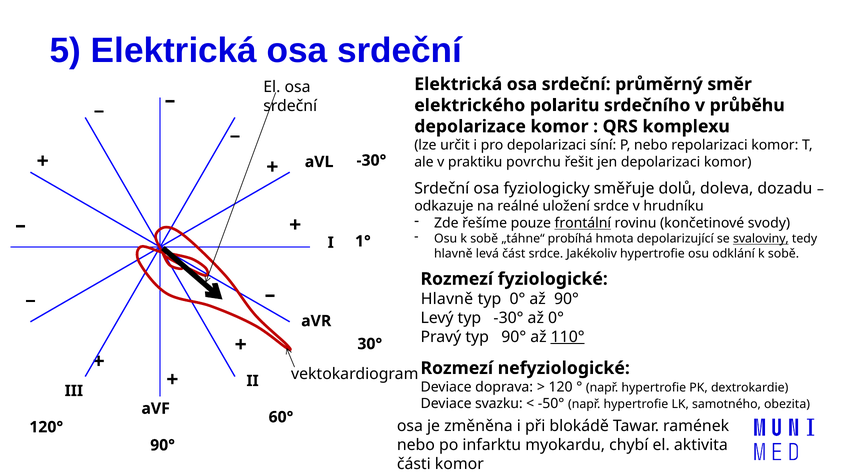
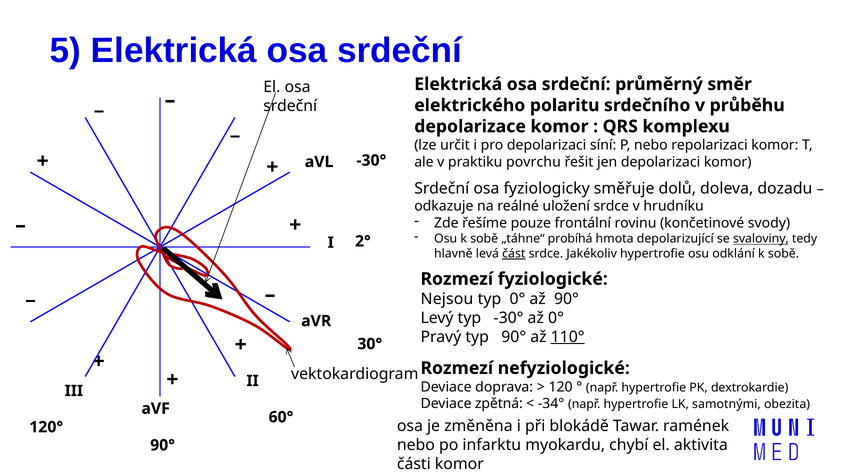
frontální underline: present -> none
1°: 1° -> 2°
část underline: none -> present
Hlavně at (447, 299): Hlavně -> Nejsou
svazku: svazku -> zpětná
-50°: -50° -> -34°
samotného: samotného -> samotnými
